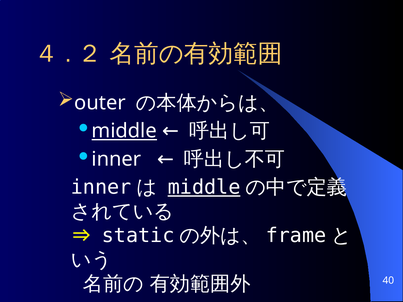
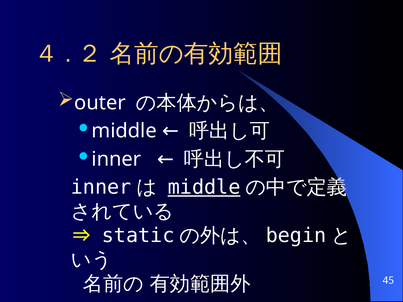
middle at (124, 131) underline: present -> none
frame: frame -> begin
40: 40 -> 45
